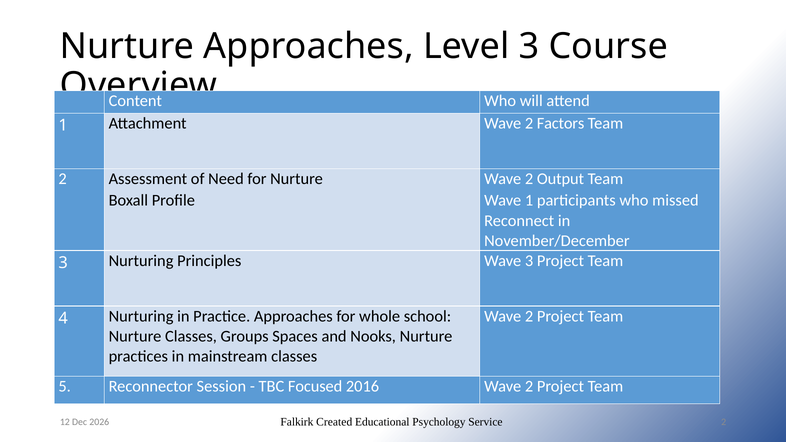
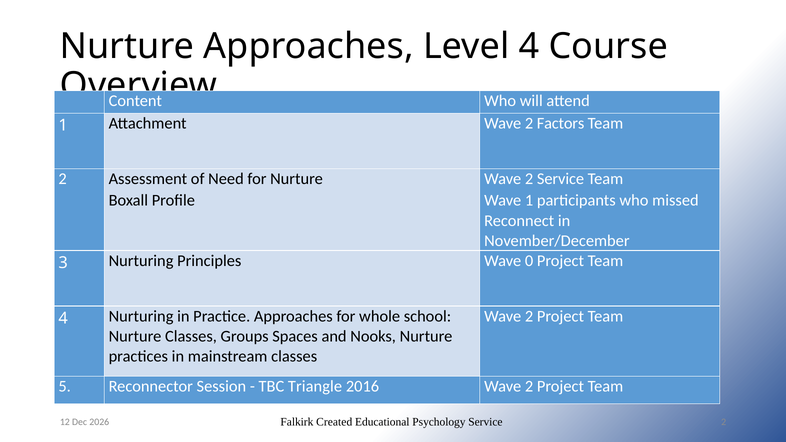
Level 3: 3 -> 4
2 Output: Output -> Service
Wave 3: 3 -> 0
Focused: Focused -> Triangle
